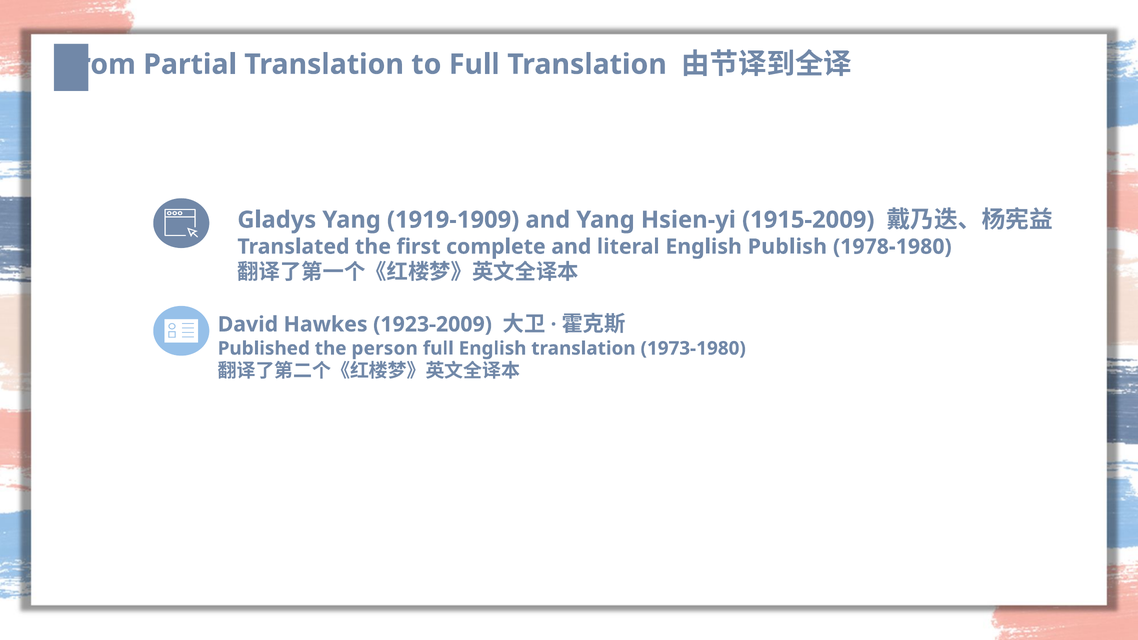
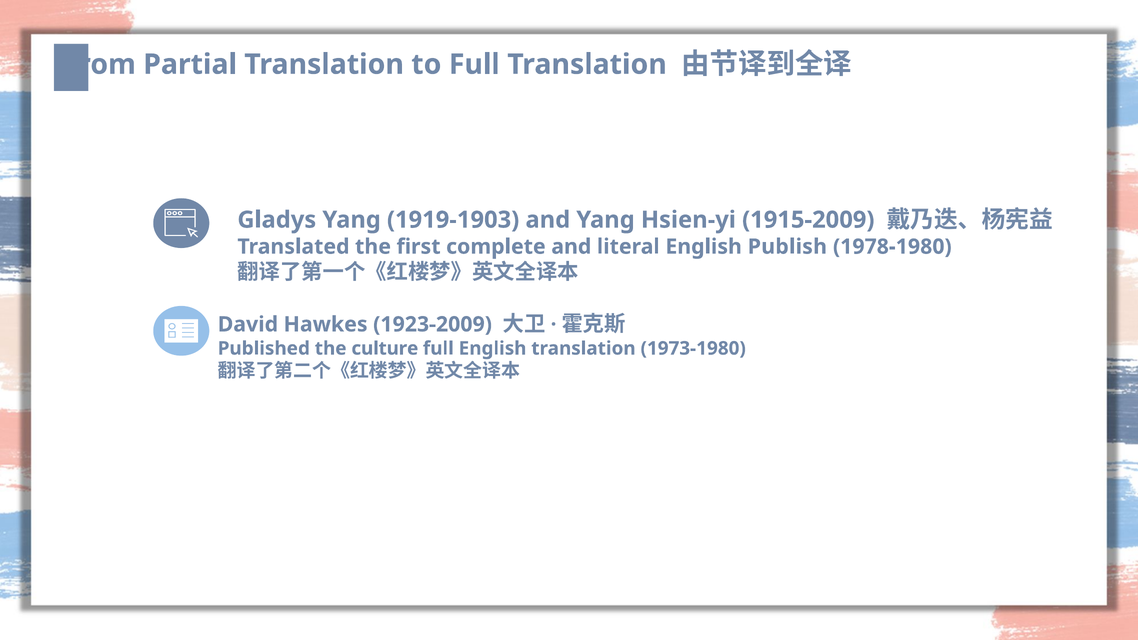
1919-1909: 1919-1909 -> 1919-1903
person: person -> culture
